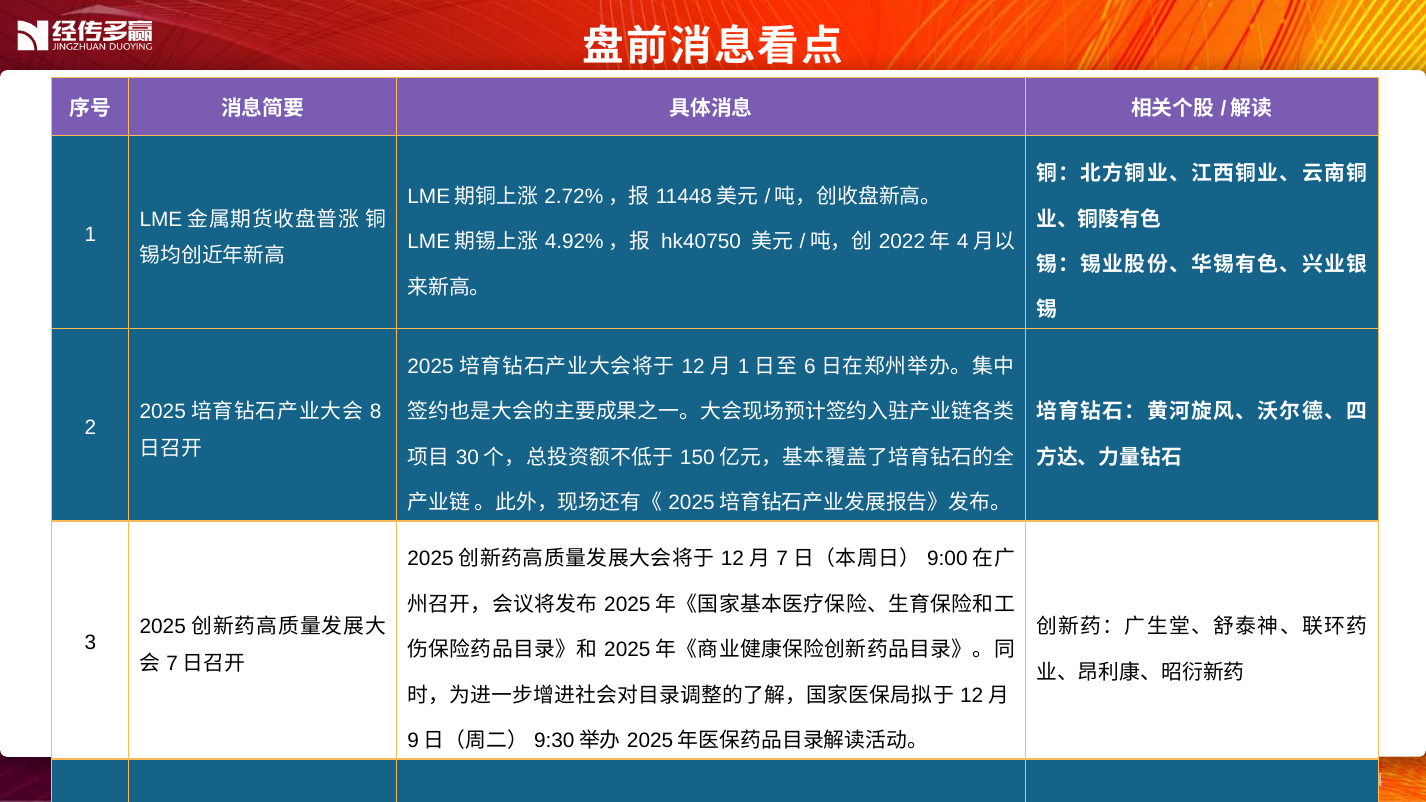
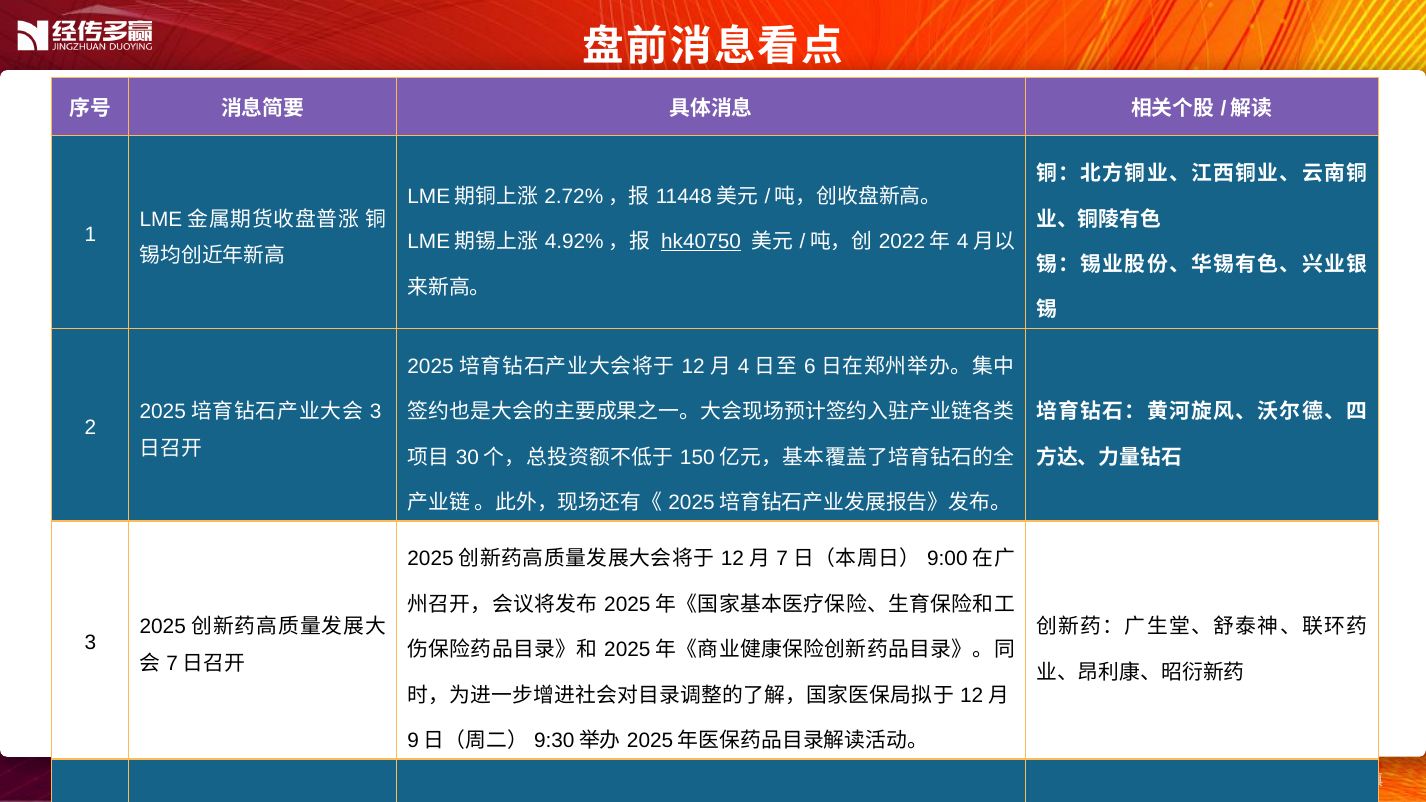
hk40750 underline: none -> present
1 at (744, 366): 1 -> 4
8 at (376, 412): 8 -> 3
